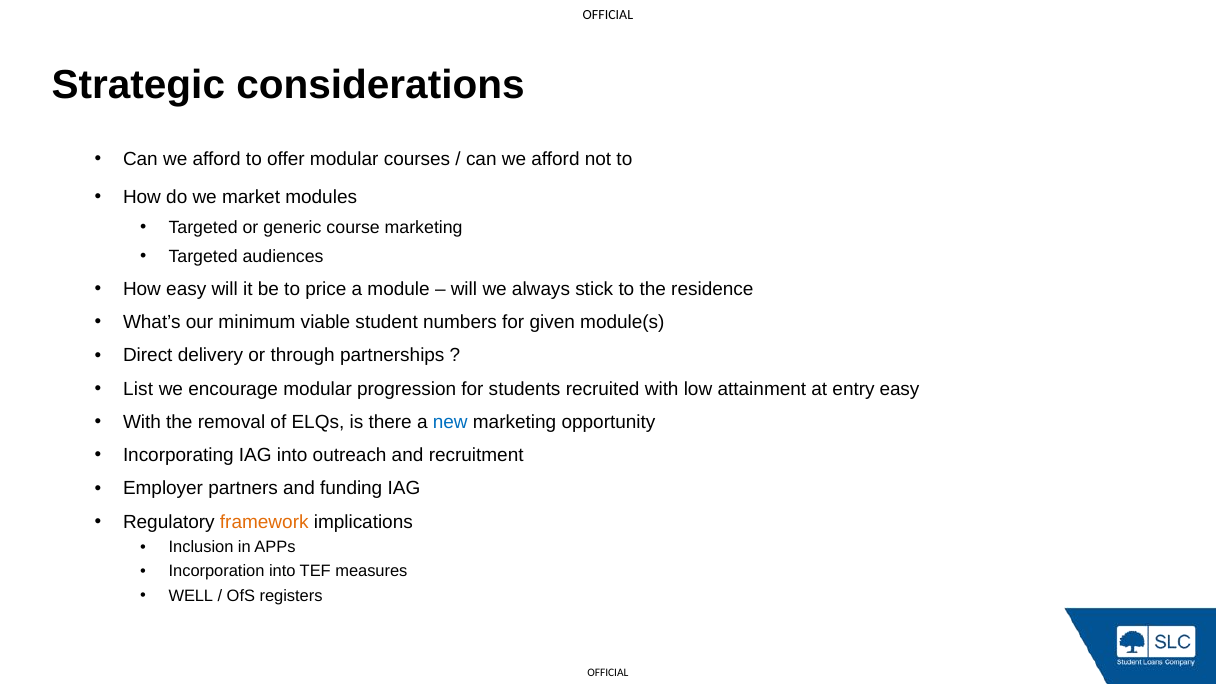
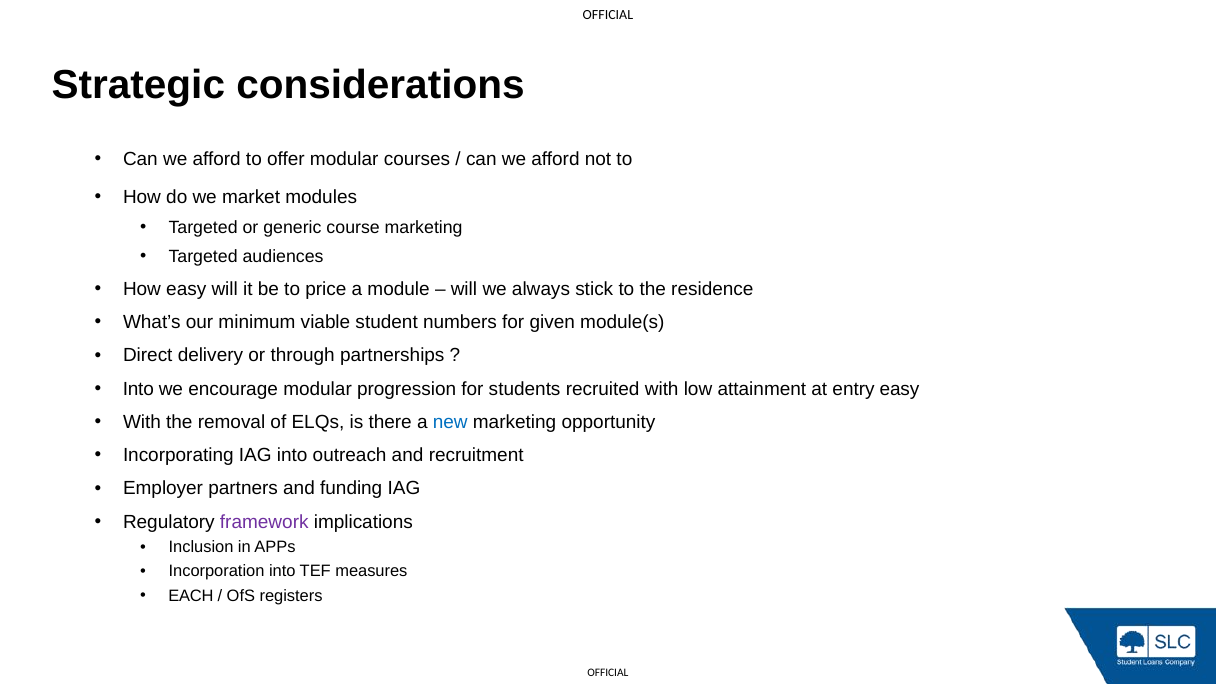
List at (138, 389): List -> Into
framework colour: orange -> purple
WELL: WELL -> EACH
